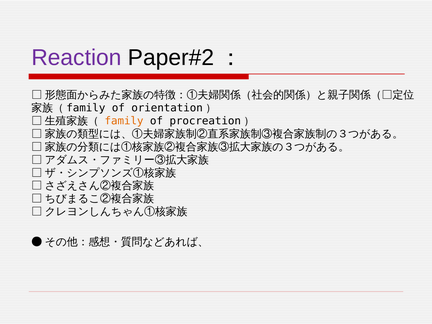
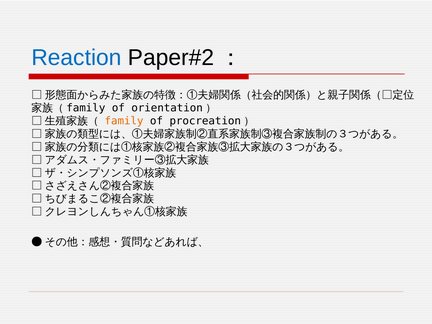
Reaction colour: purple -> blue
